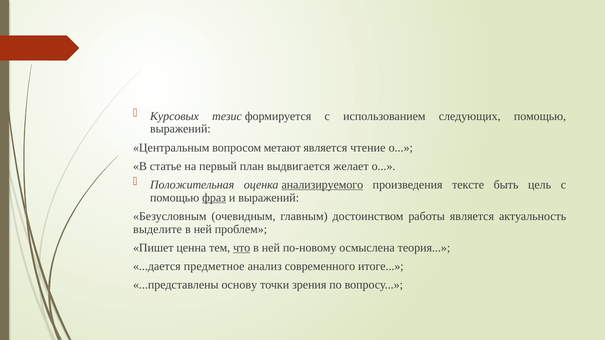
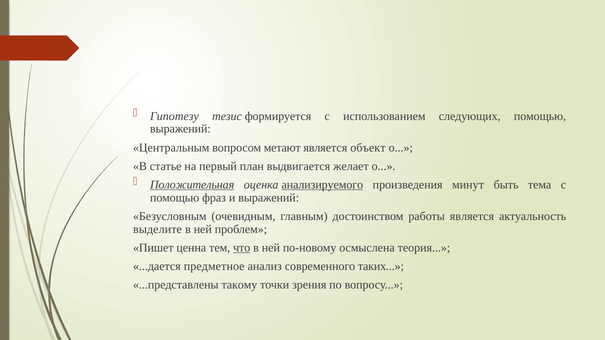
Курсовых: Курсовых -> Гипотезу
чтение: чтение -> объект
Положительная underline: none -> present
тексте: тексте -> минут
цель: цель -> тема
фраз underline: present -> none
итоге: итоге -> таких
основу: основу -> такому
